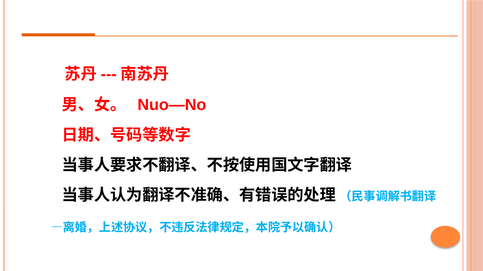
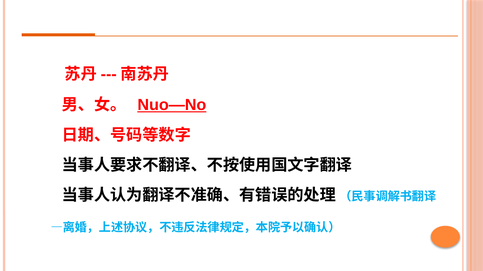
Nuo—No underline: none -> present
